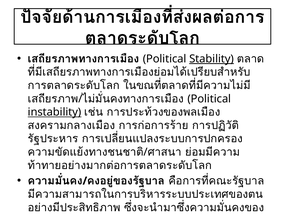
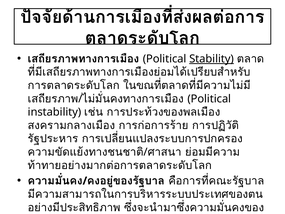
instability underline: present -> none
